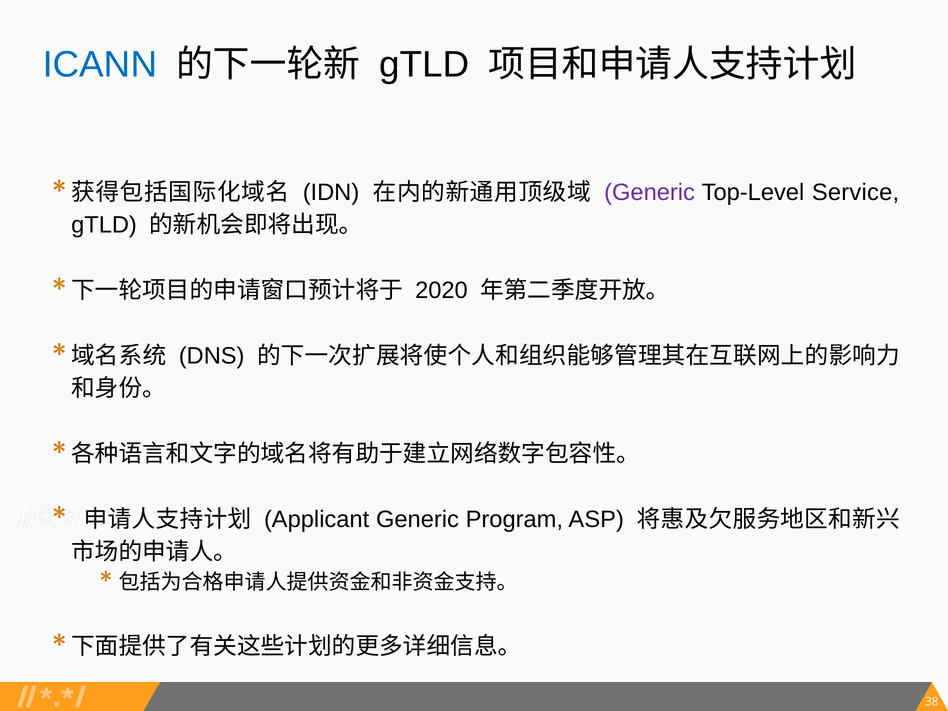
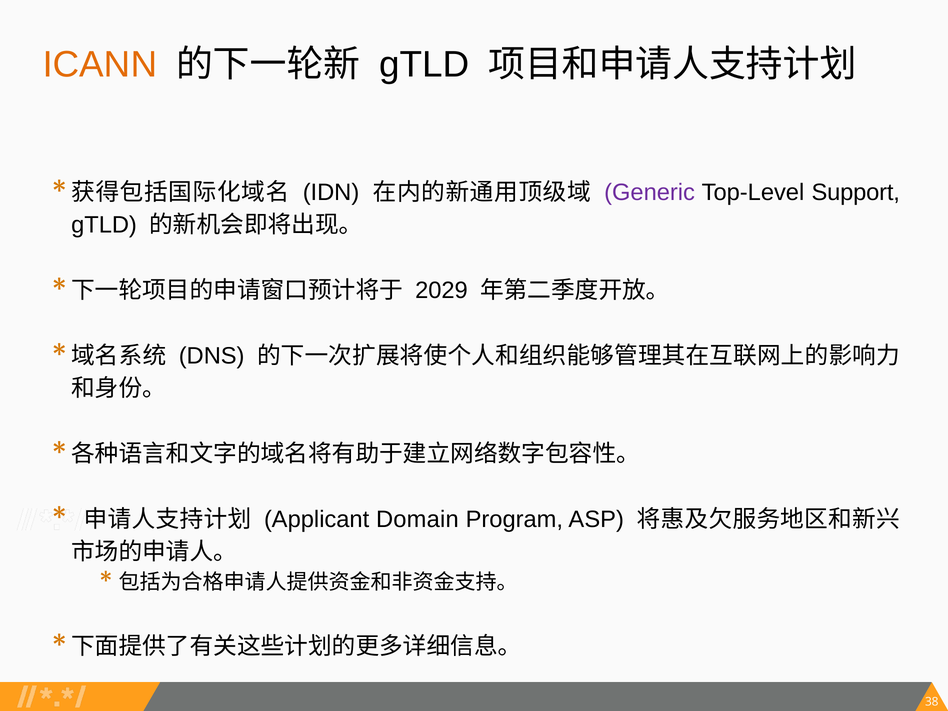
ICANN colour: blue -> orange
Service: Service -> Support
2020: 2020 -> 2029
Applicant Generic: Generic -> Domain
